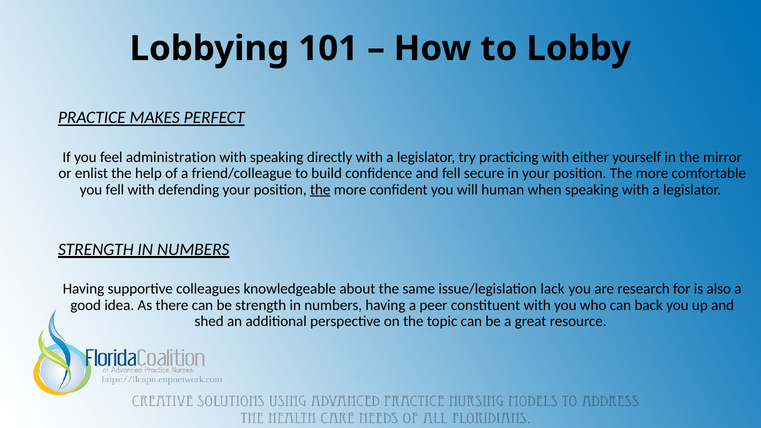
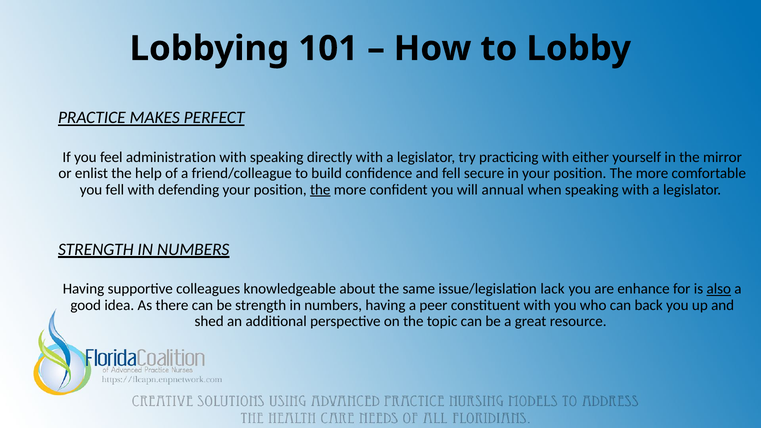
human: human -> annual
research: research -> enhance
also underline: none -> present
